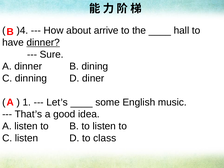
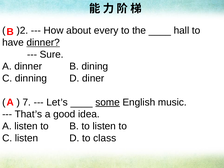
)4: )4 -> )2
arrive: arrive -> every
1: 1 -> 7
some underline: none -> present
